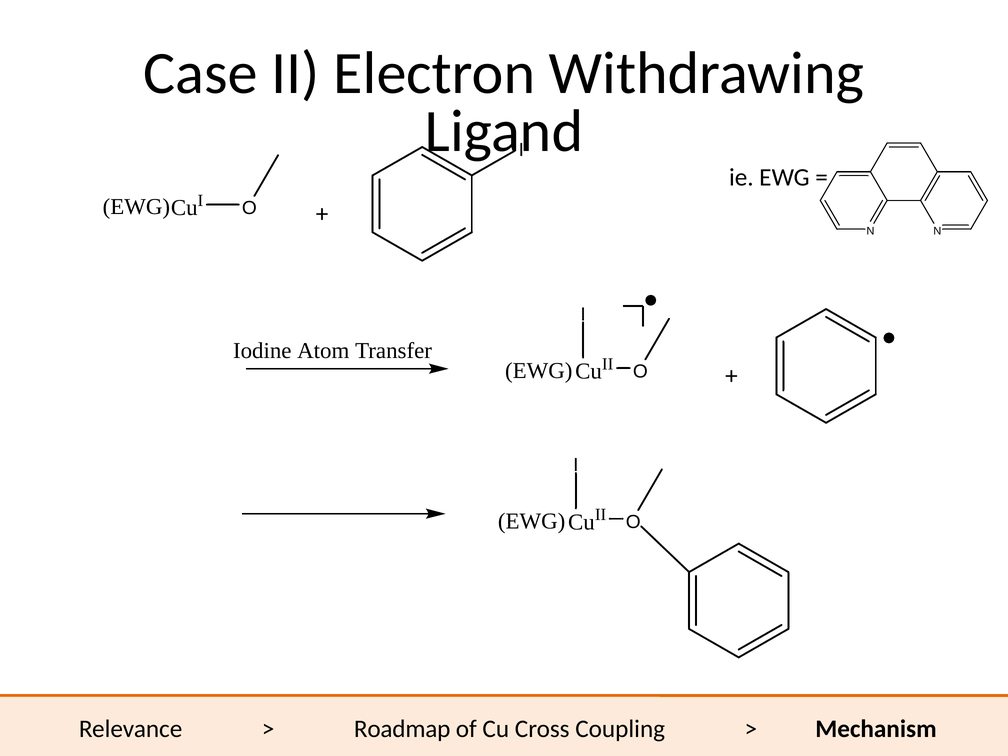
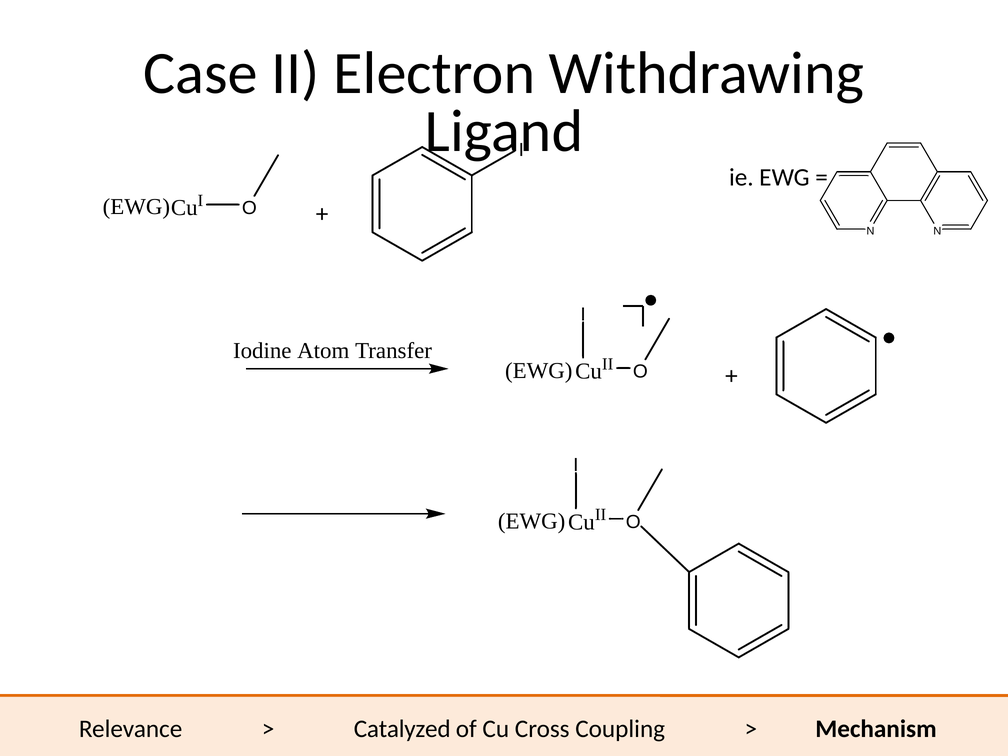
Roadmap: Roadmap -> Catalyzed
